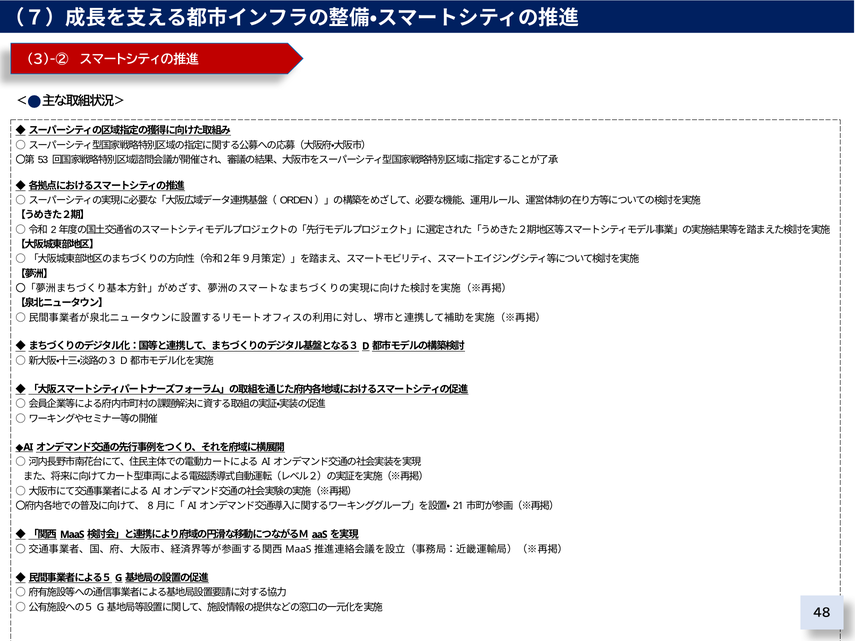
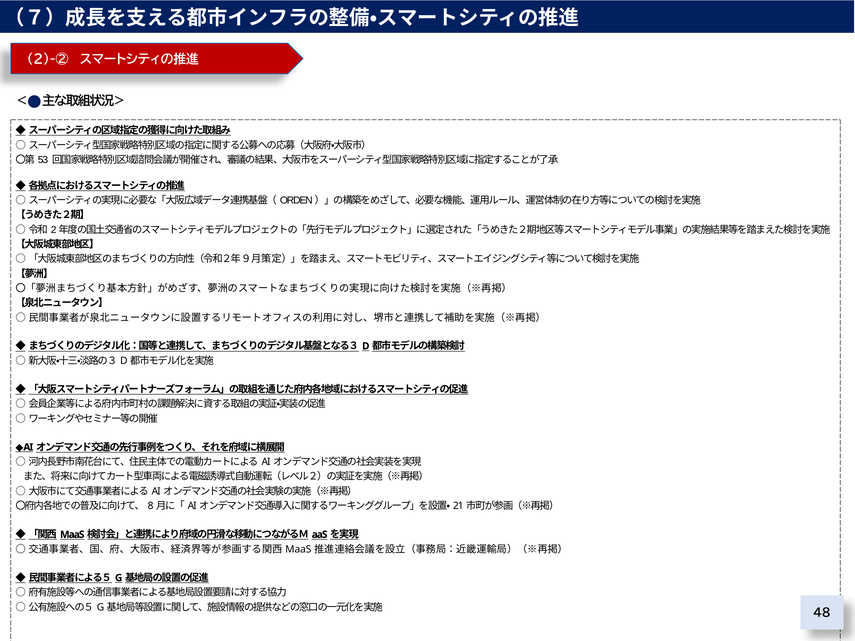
3)-②: 3)-② -> 2)-②
